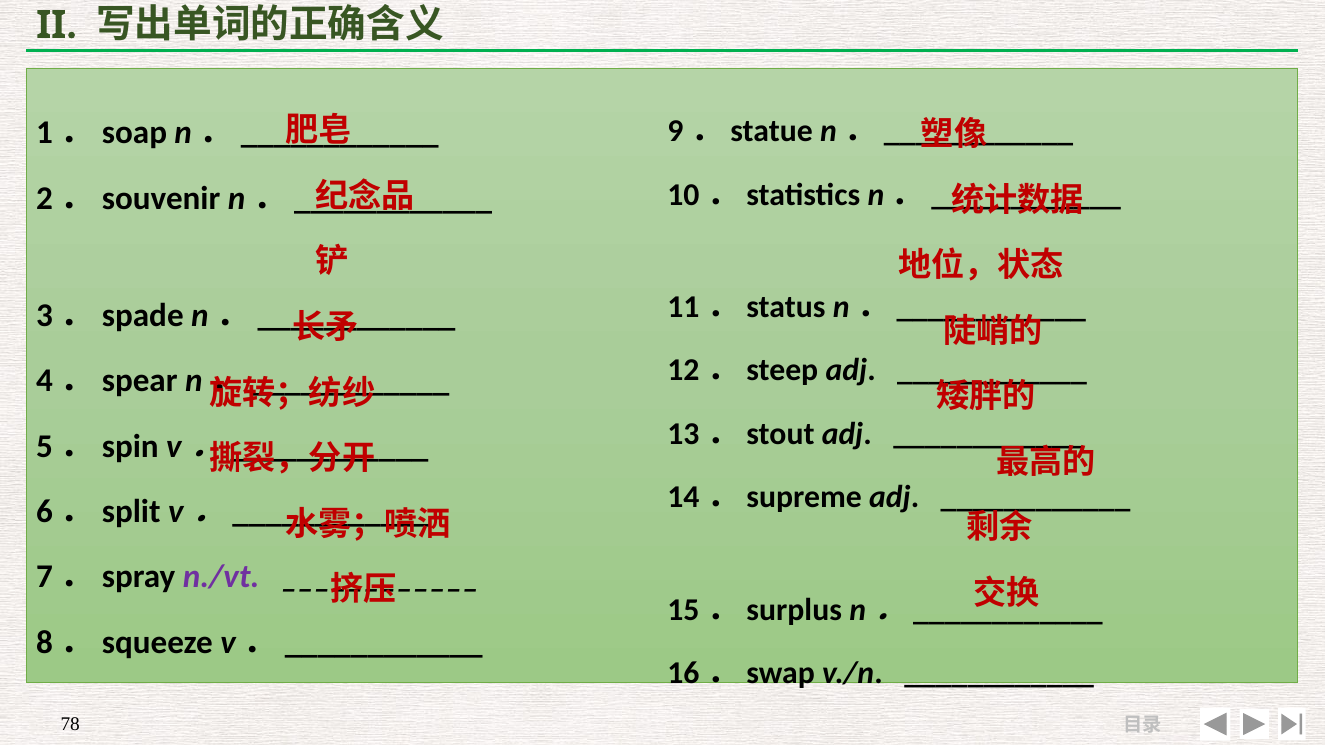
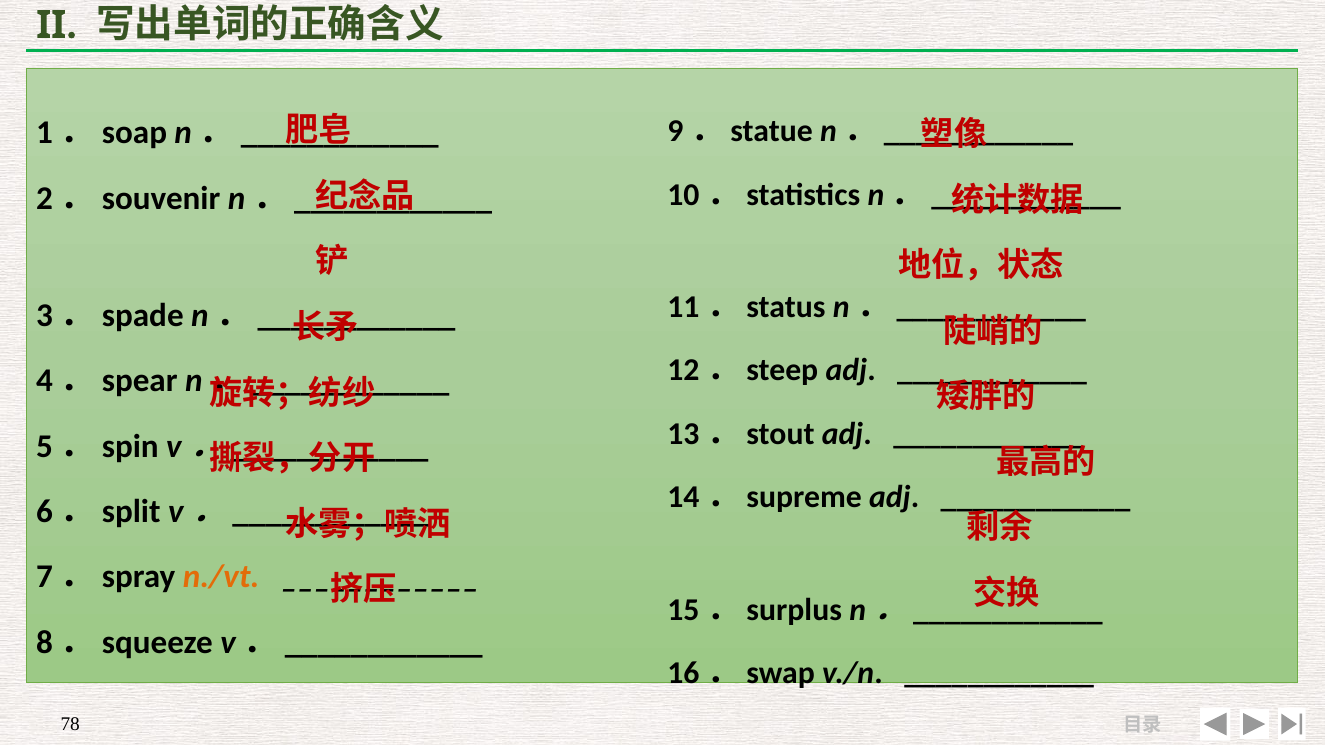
n./vt colour: purple -> orange
